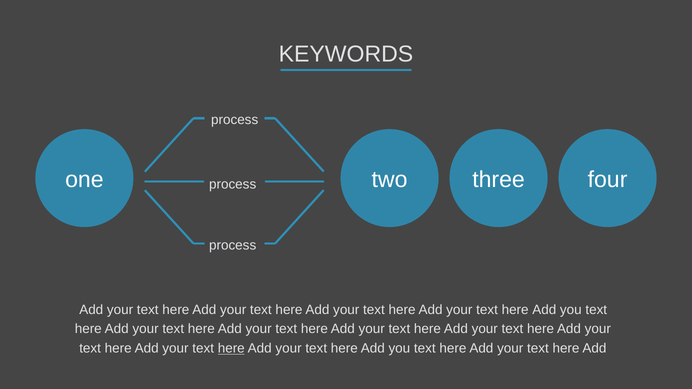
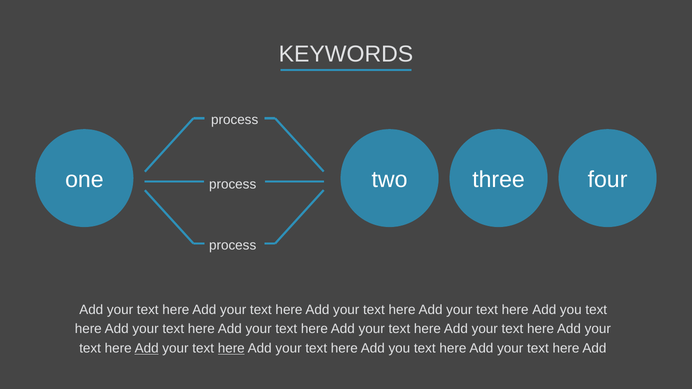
Add at (147, 349) underline: none -> present
